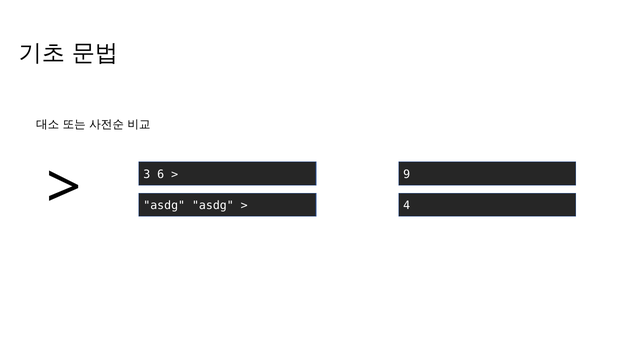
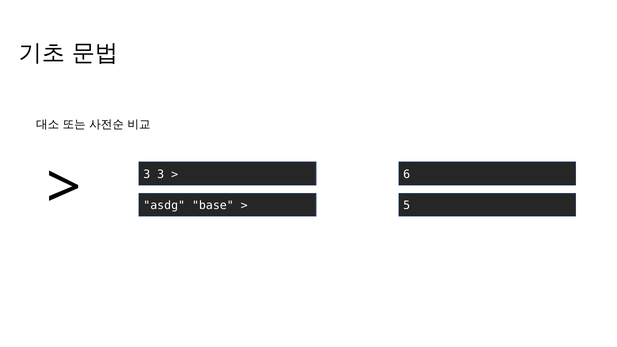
3 6: 6 -> 3
9: 9 -> 6
asdg asdg: asdg -> base
4: 4 -> 5
